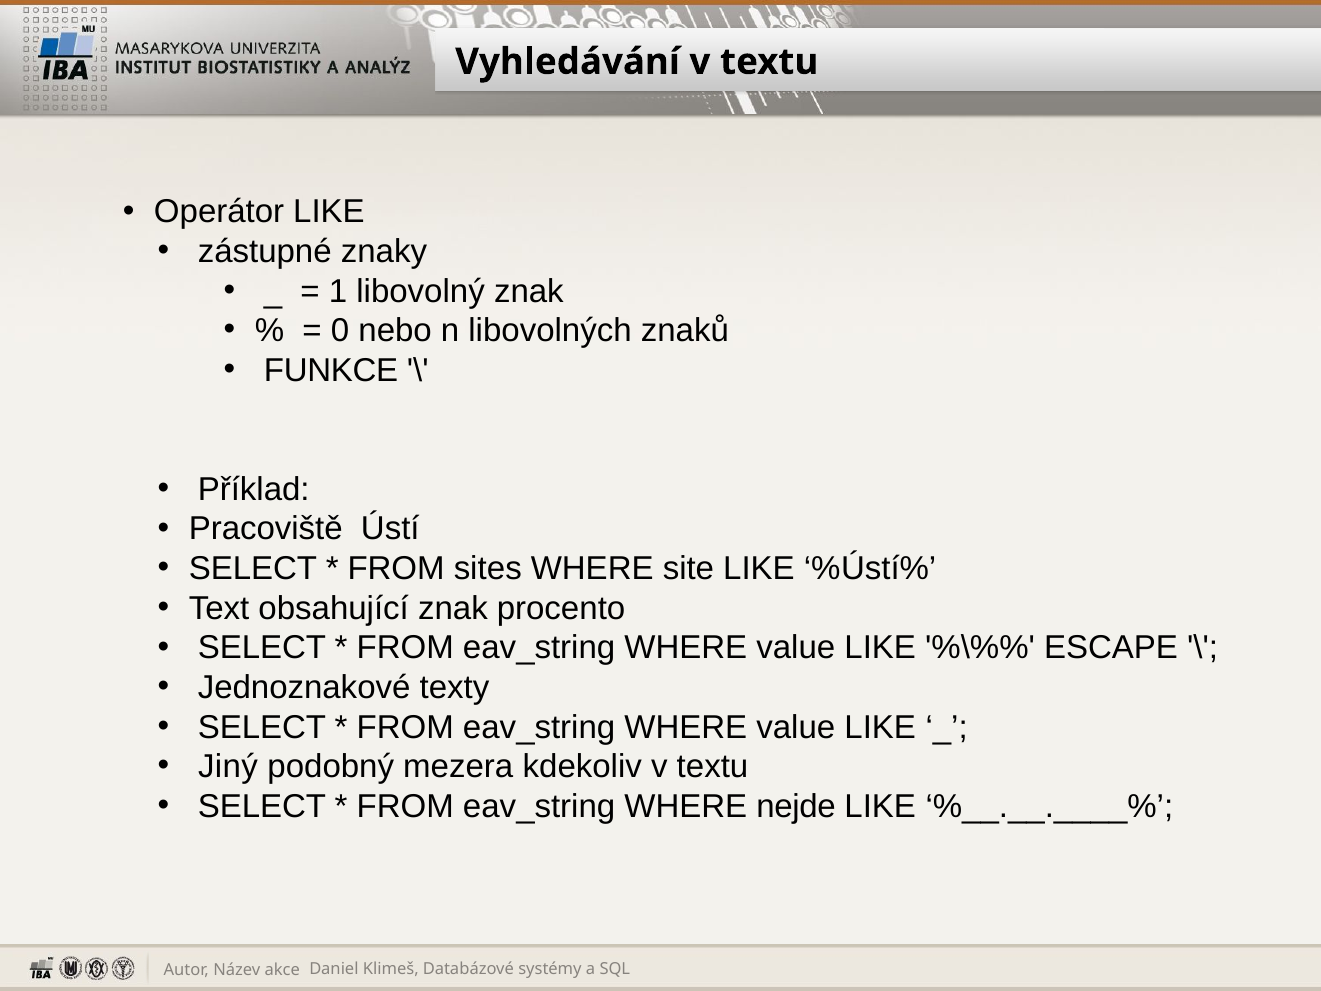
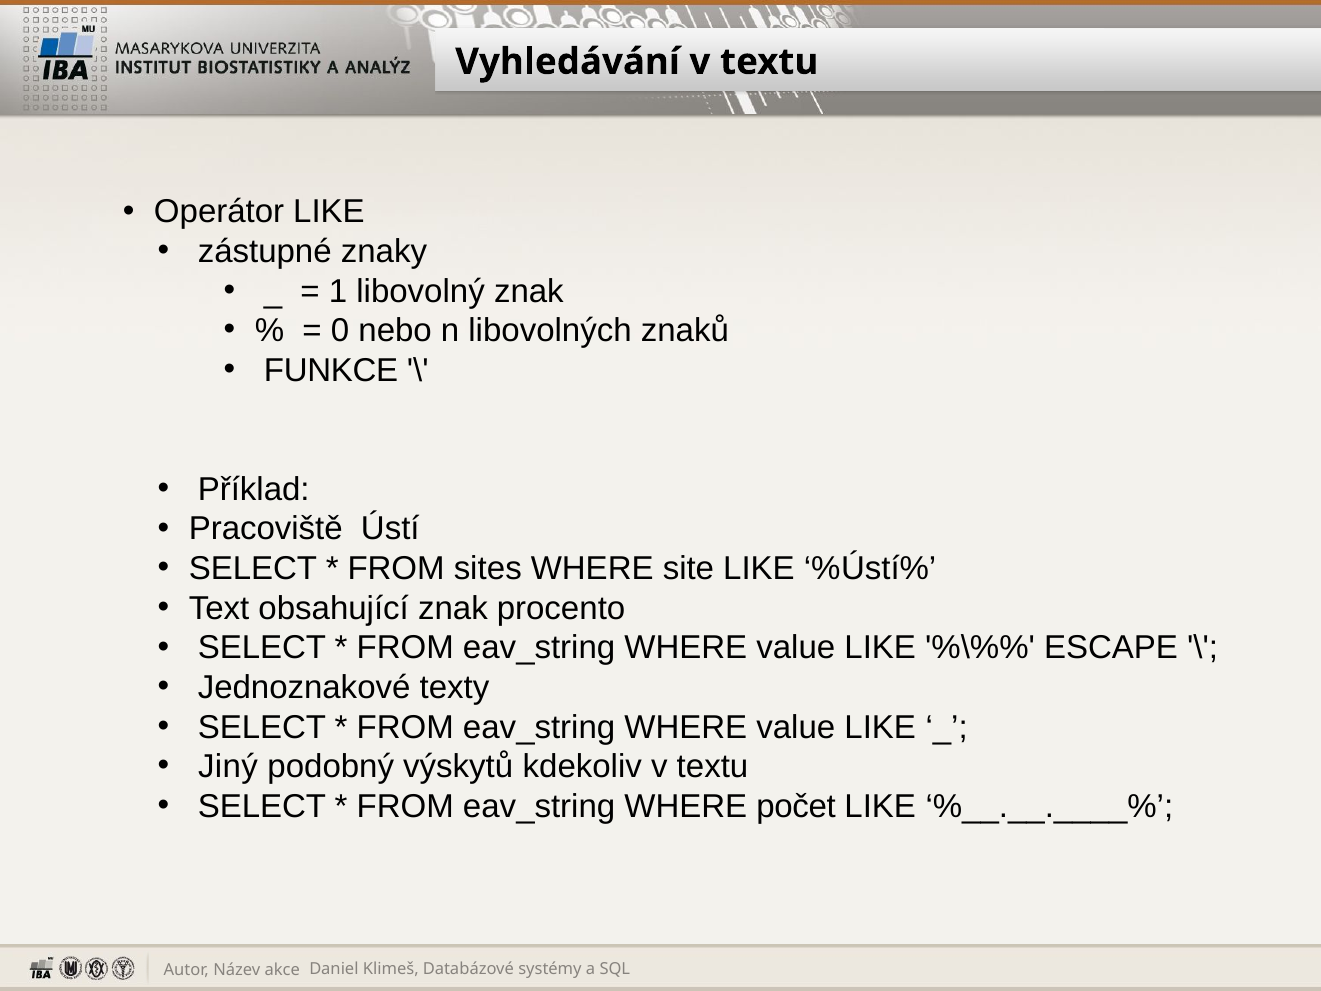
mezera: mezera -> výskytů
nejde: nejde -> počet
